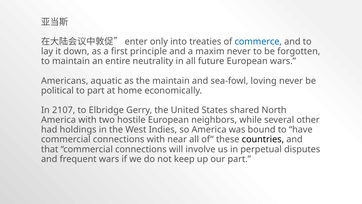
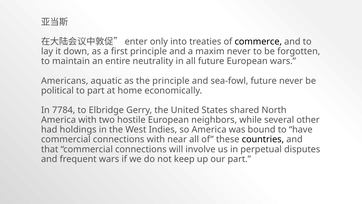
commerce colour: blue -> black
the maintain: maintain -> principle
sea-fowl loving: loving -> future
2107: 2107 -> 7784
